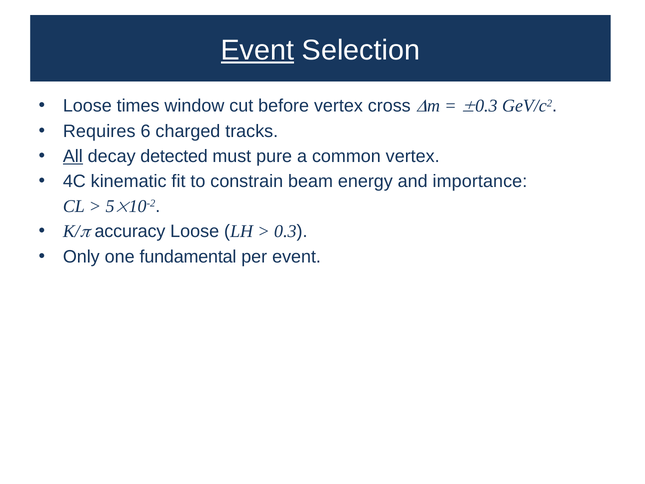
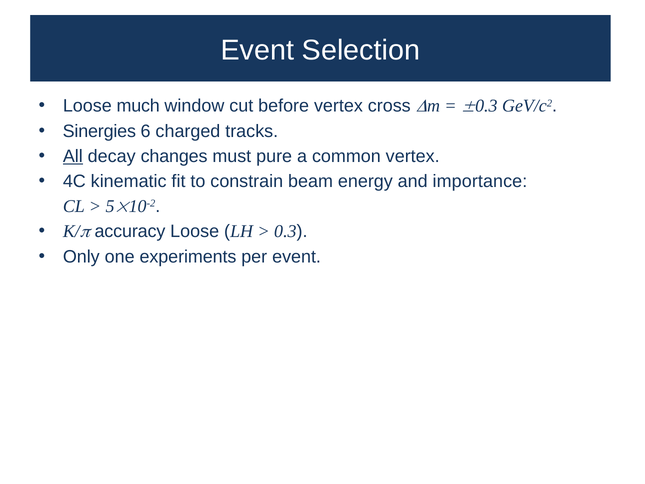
Event at (257, 50) underline: present -> none
times: times -> much
Requires: Requires -> Sinergies
detected: detected -> changes
fundamental: fundamental -> experiments
